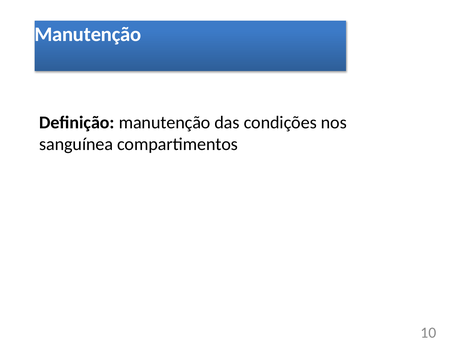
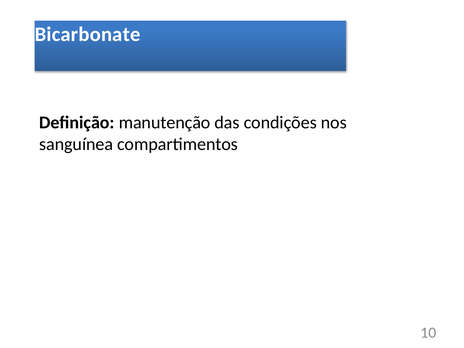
Manutenção at (88, 34): Manutenção -> Bicarbonate
